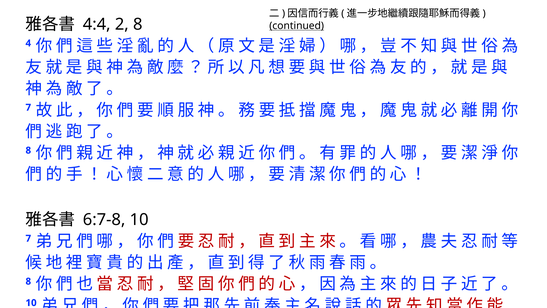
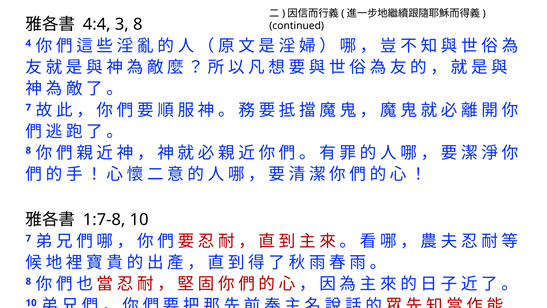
2: 2 -> 3
continued underline: present -> none
6:7-8: 6:7-8 -> 1:7-8
